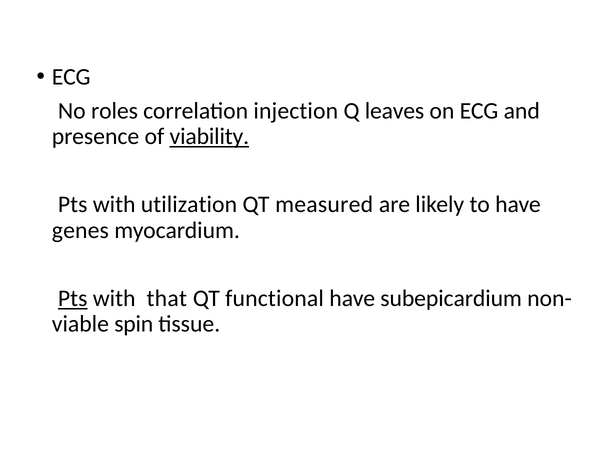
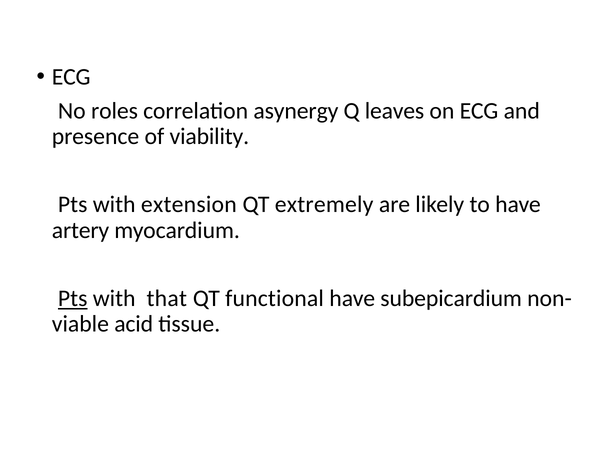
injection: injection -> asynergy
viability underline: present -> none
utilization: utilization -> extension
measured: measured -> extremely
genes: genes -> artery
spin: spin -> acid
